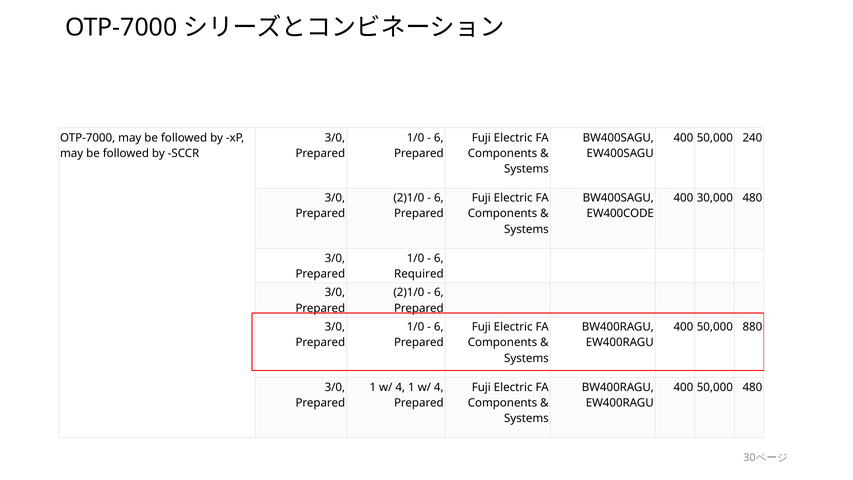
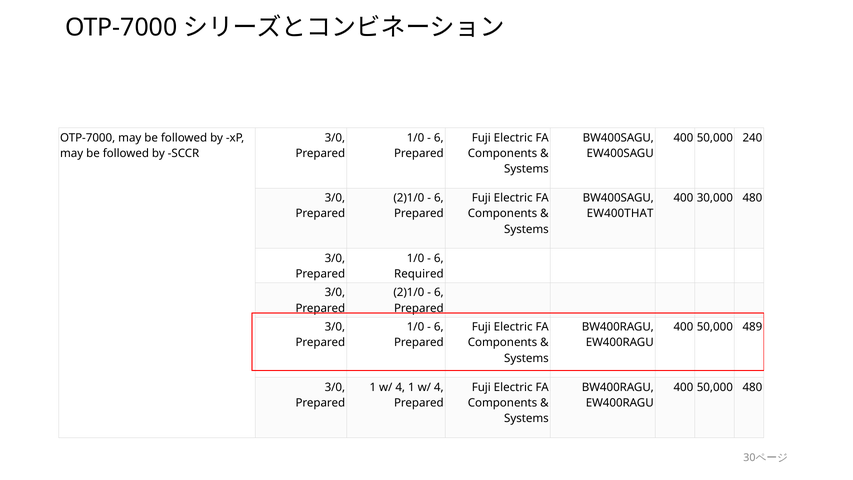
EW400CODE: EW400CODE -> EW400THAT
880: 880 -> 489
